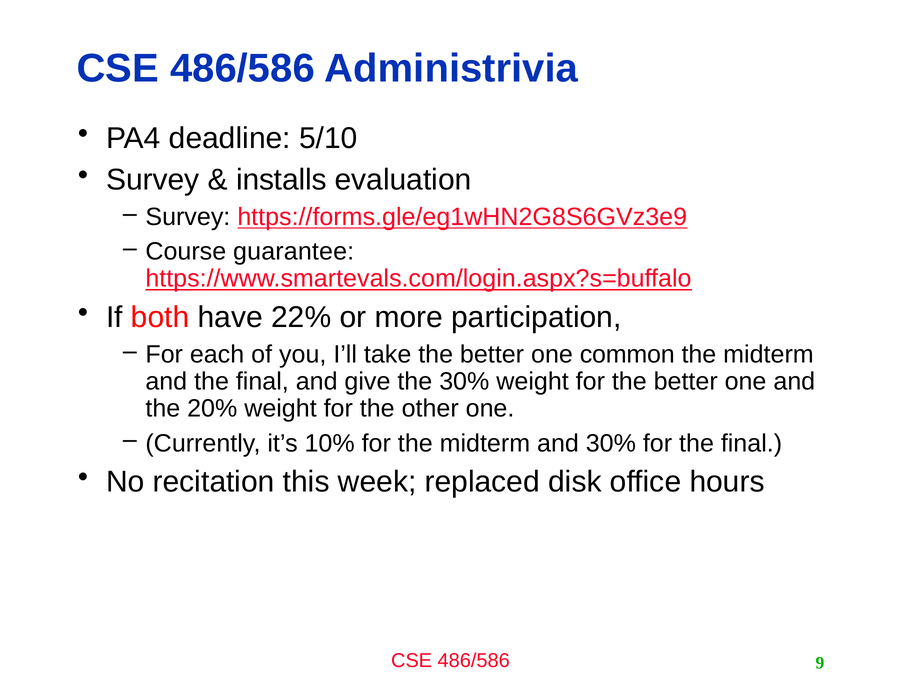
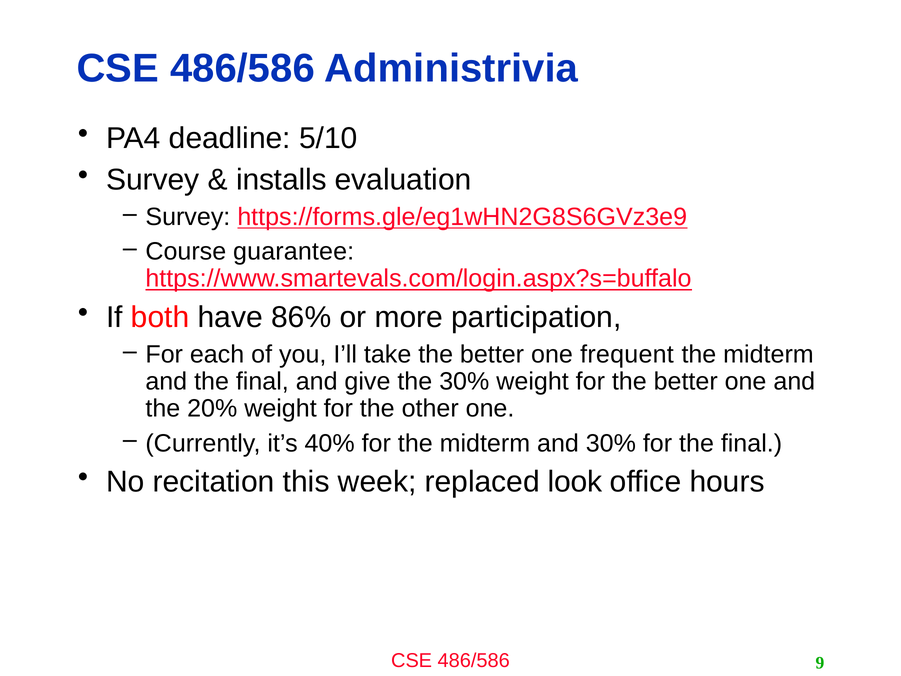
22%: 22% -> 86%
common: common -> frequent
10%: 10% -> 40%
disk: disk -> look
